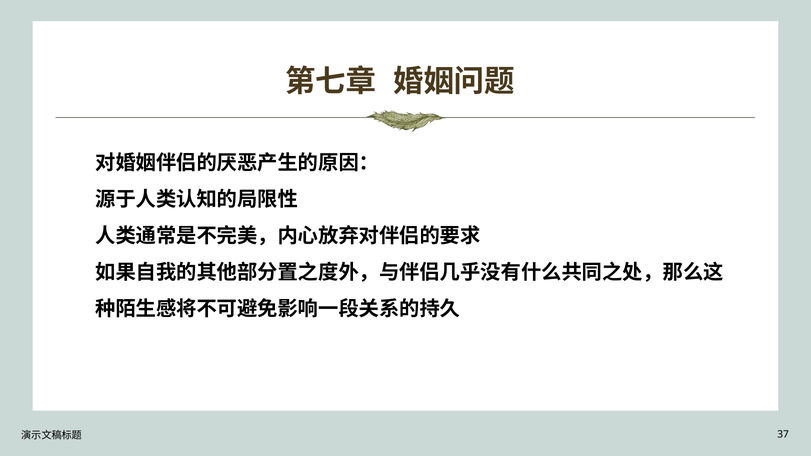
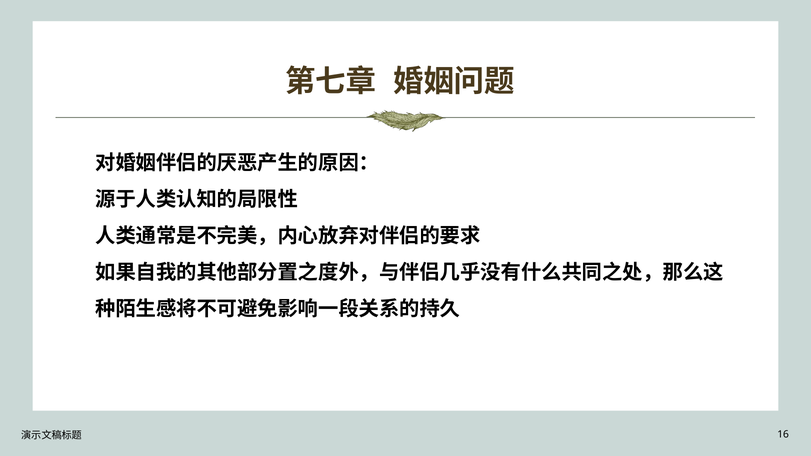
37: 37 -> 16
